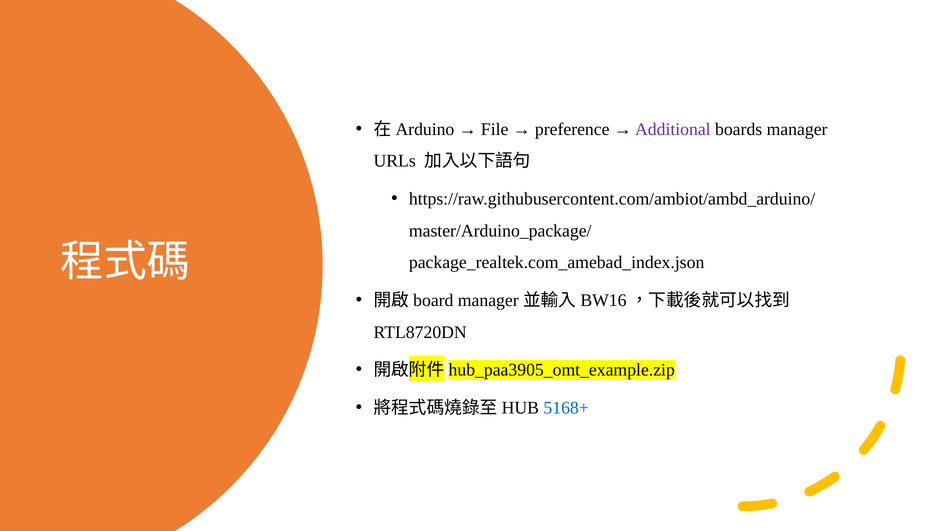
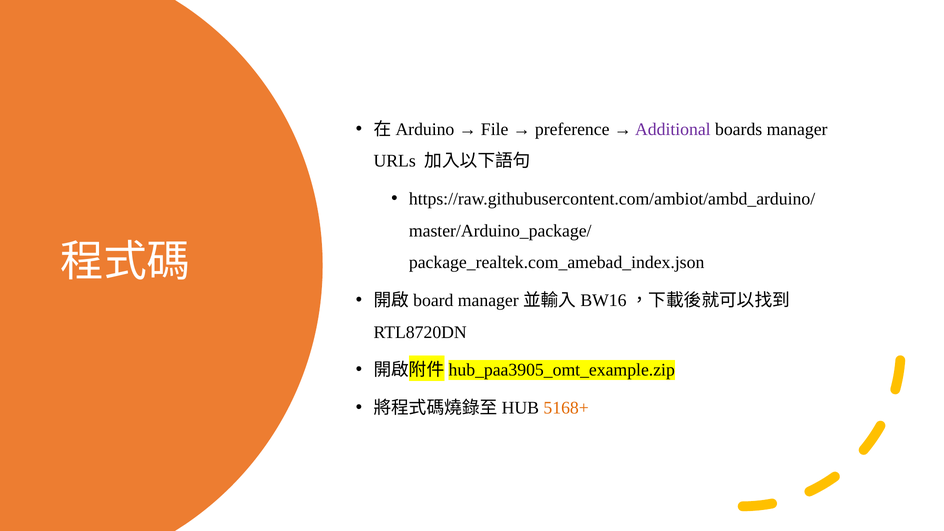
5168+ colour: blue -> orange
